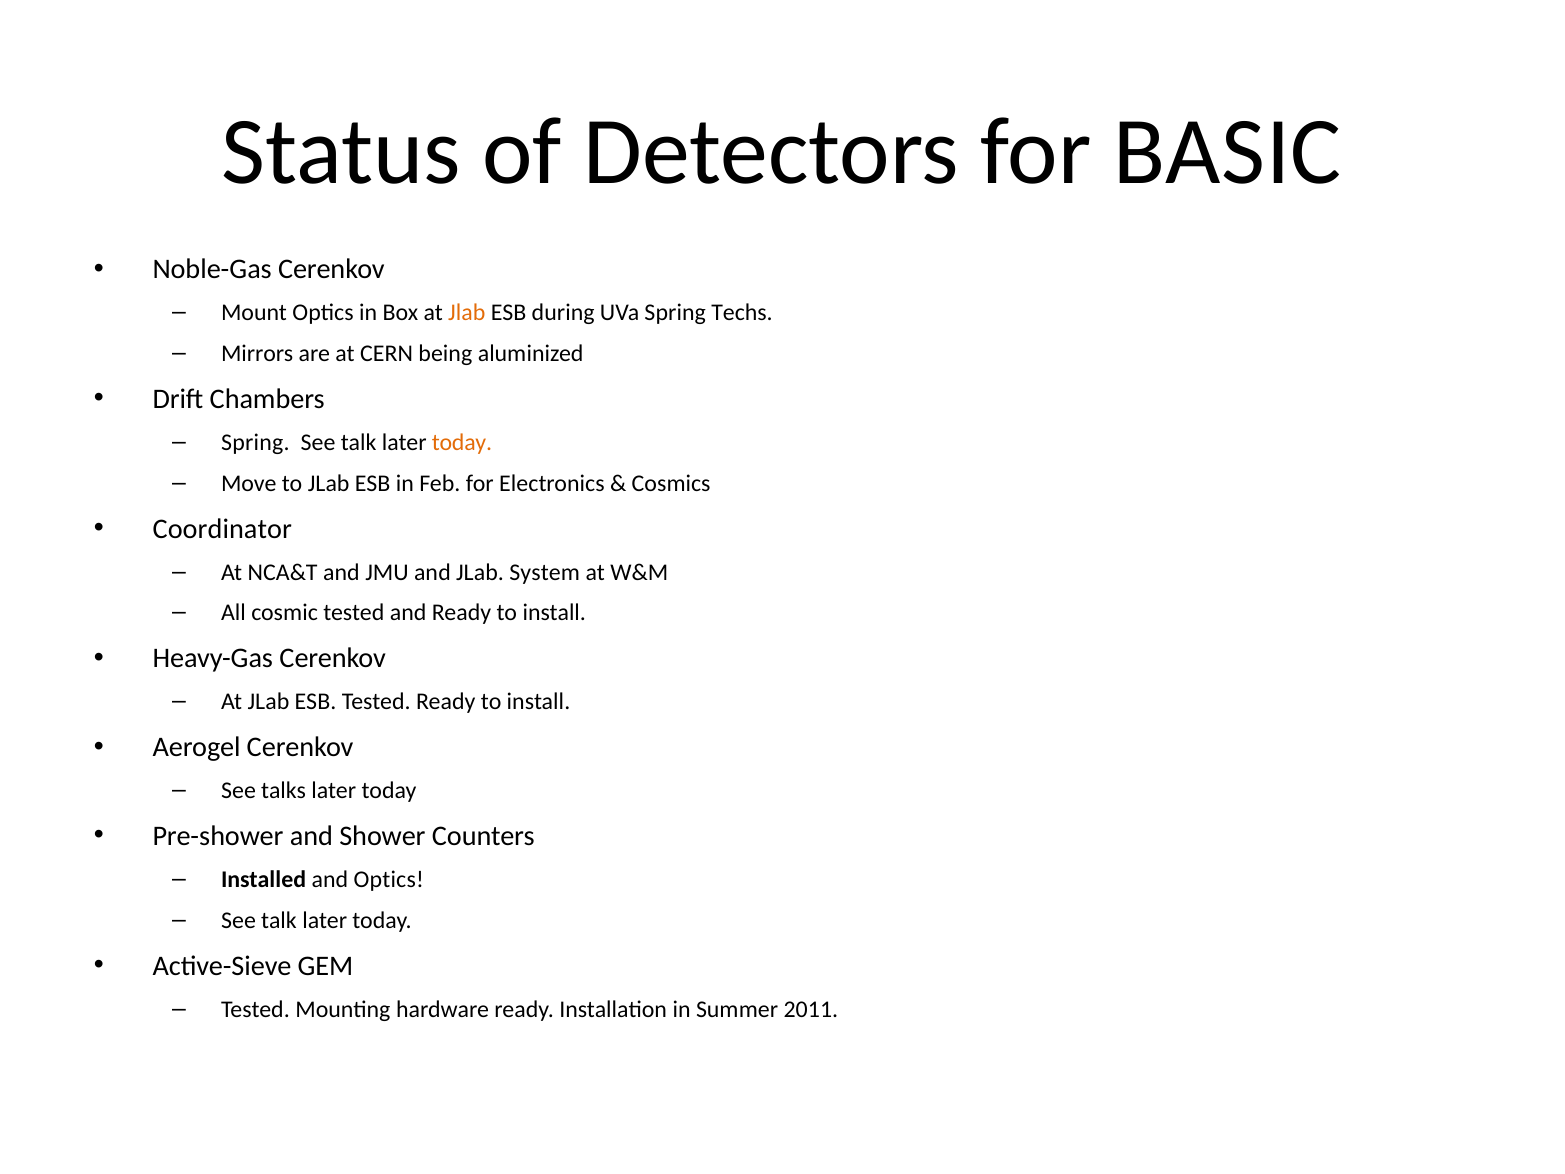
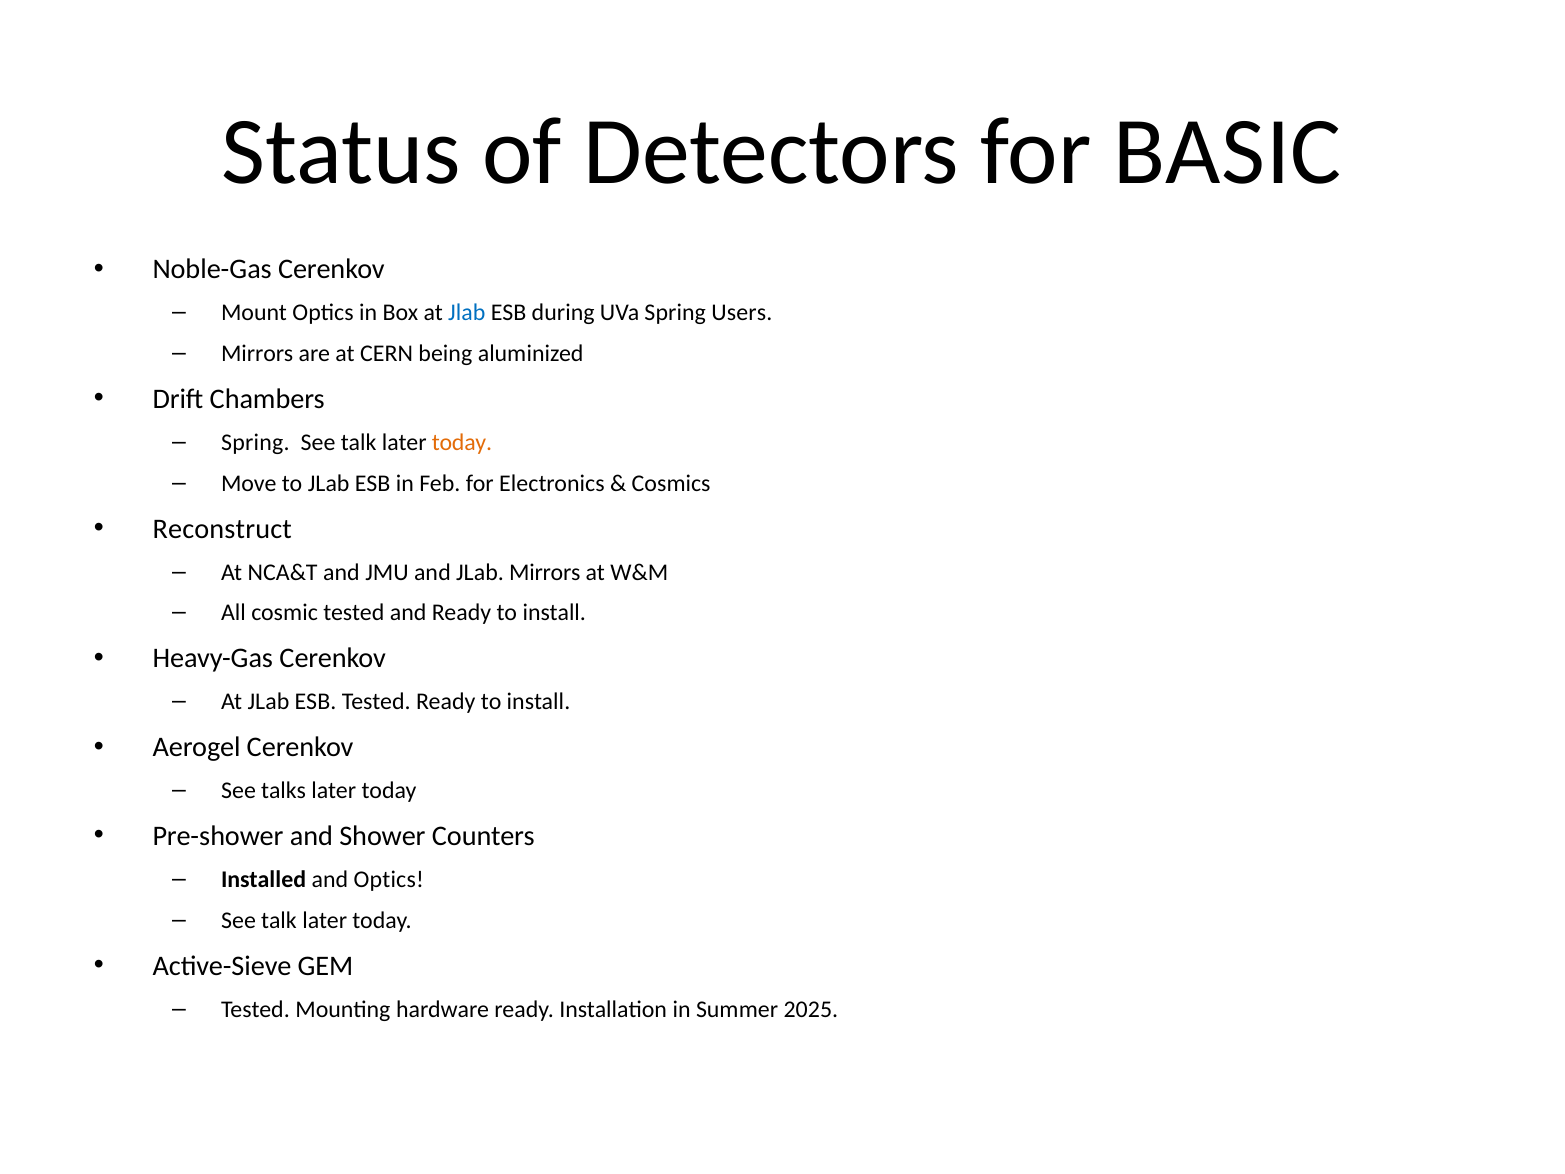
Jlab at (467, 313) colour: orange -> blue
Techs: Techs -> Users
Coordinator: Coordinator -> Reconstruct
JLab System: System -> Mirrors
2011: 2011 -> 2025
